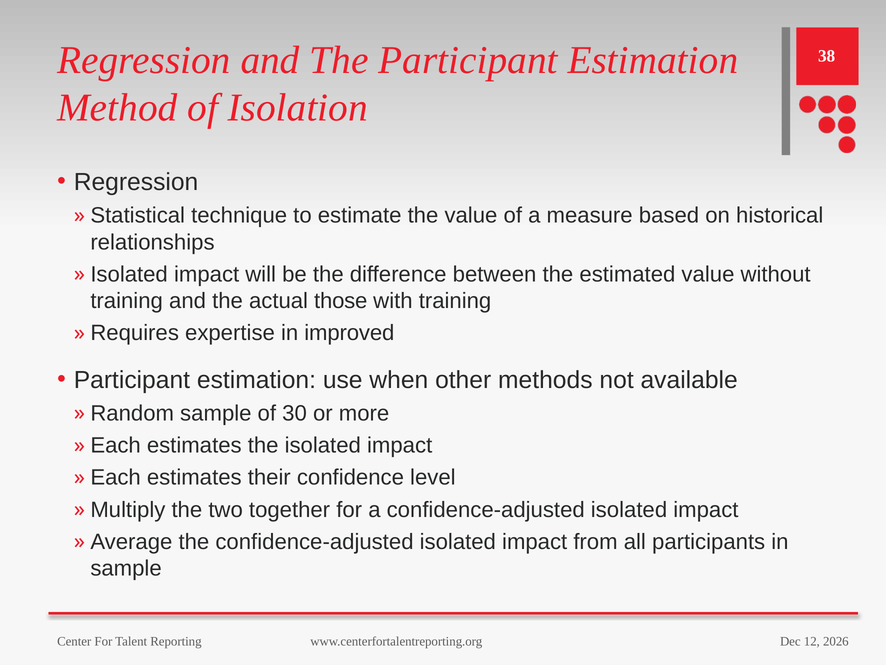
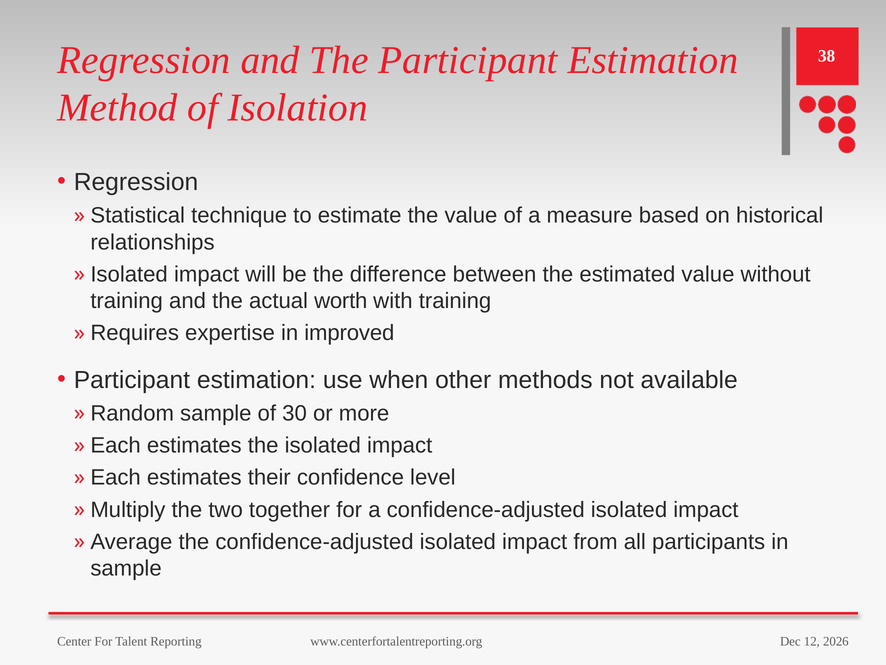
those: those -> worth
